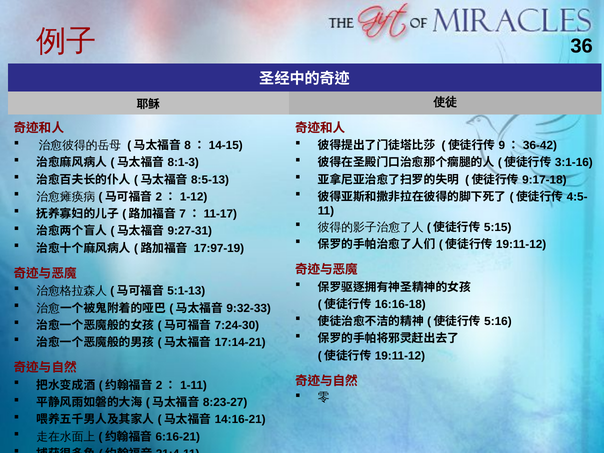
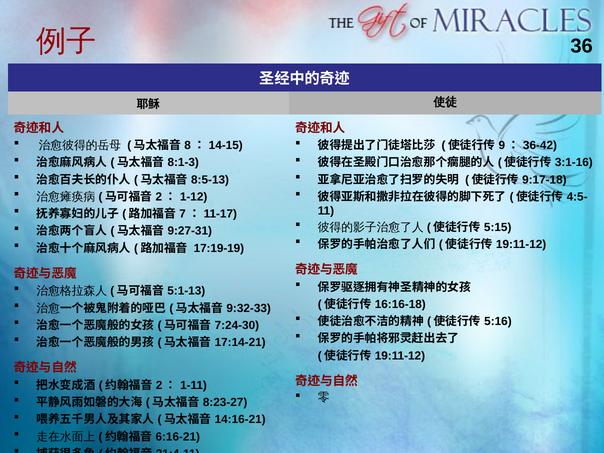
17:97-19: 17:97-19 -> 17:19-19
